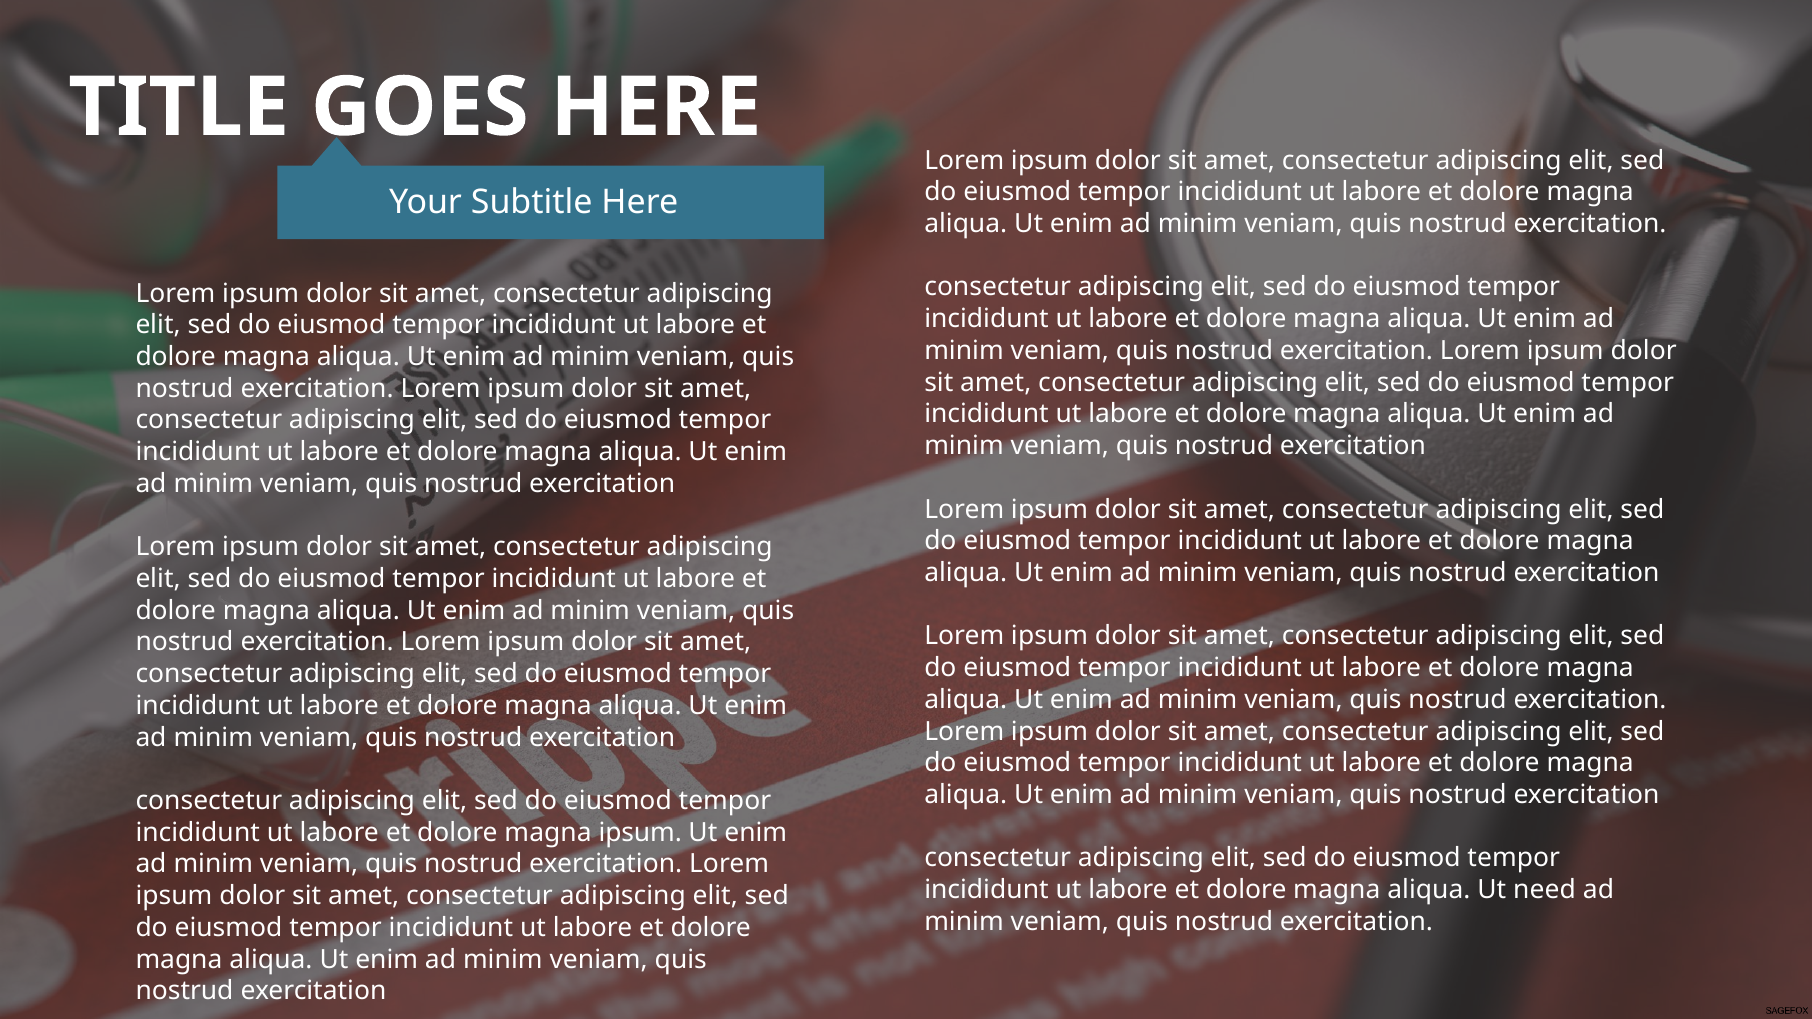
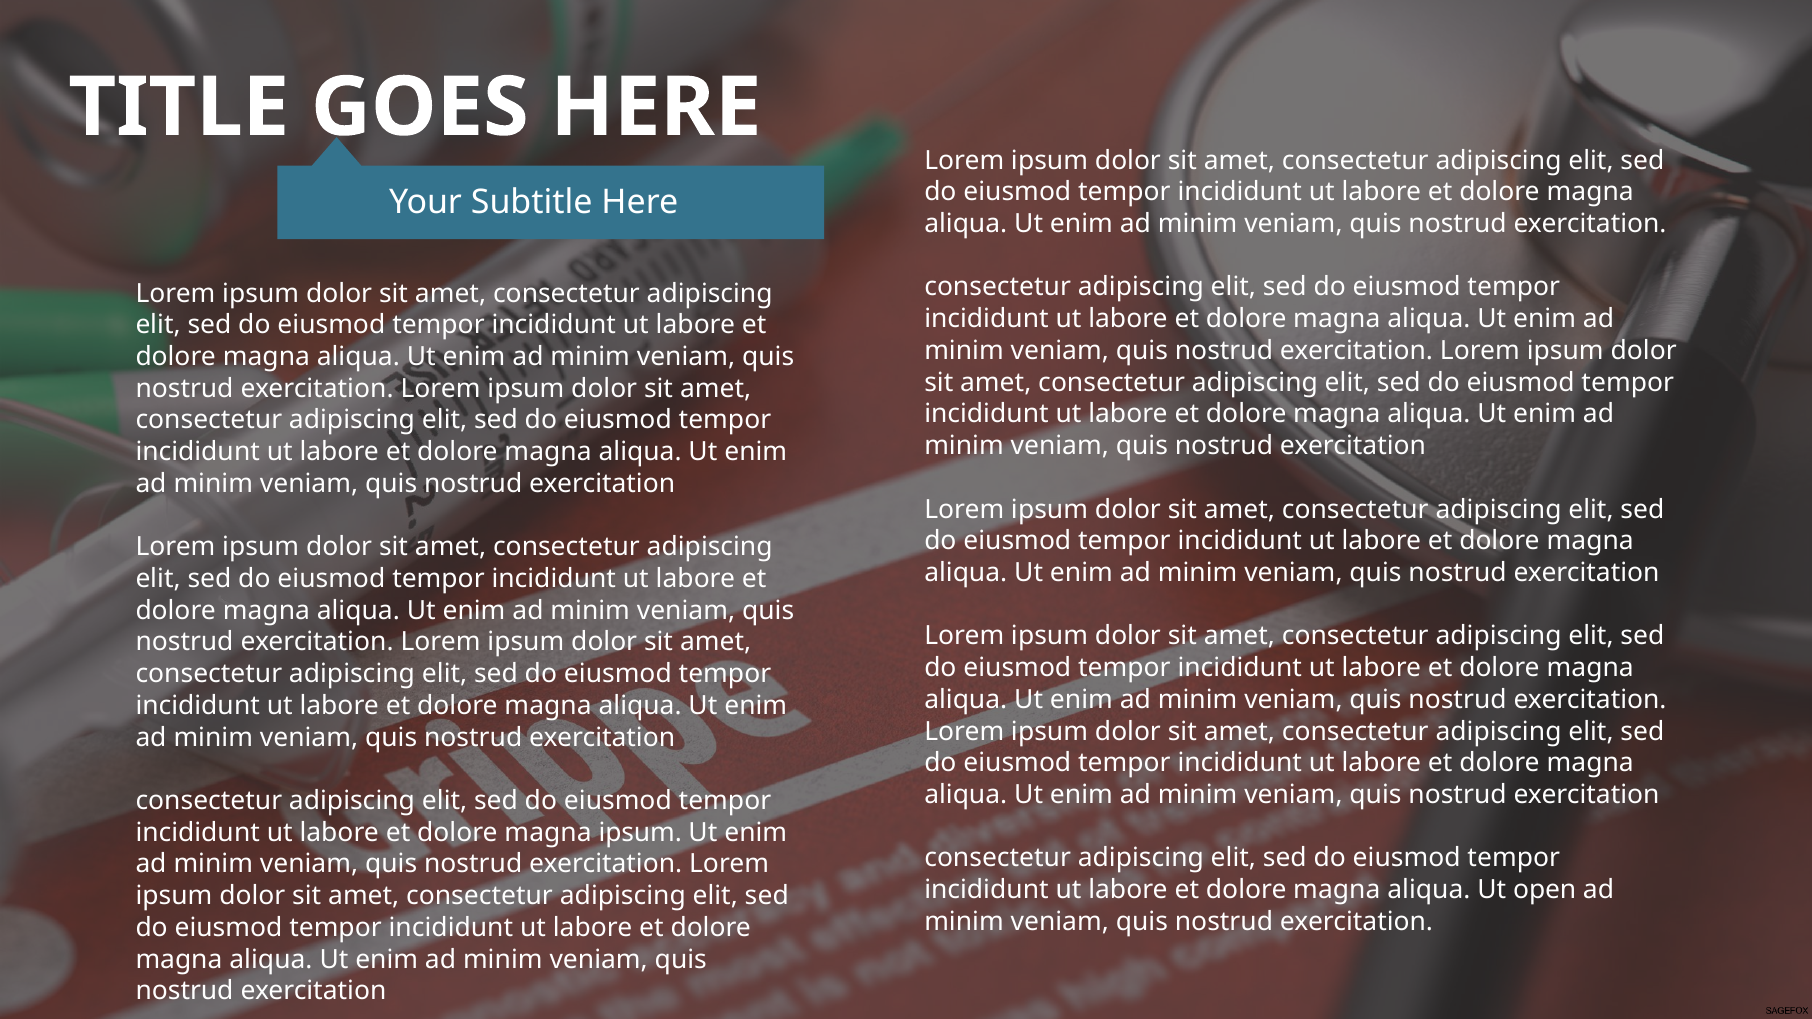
need: need -> open
